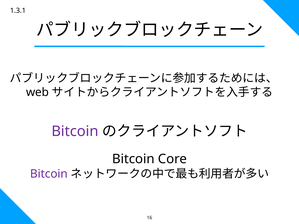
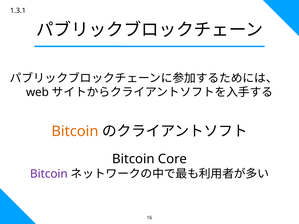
Bitcoin at (75, 131) colour: purple -> orange
